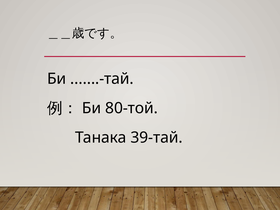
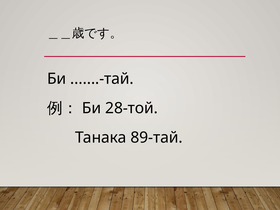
80-той: 80-той -> 28-той
39-тай: 39-тай -> 89-тай
